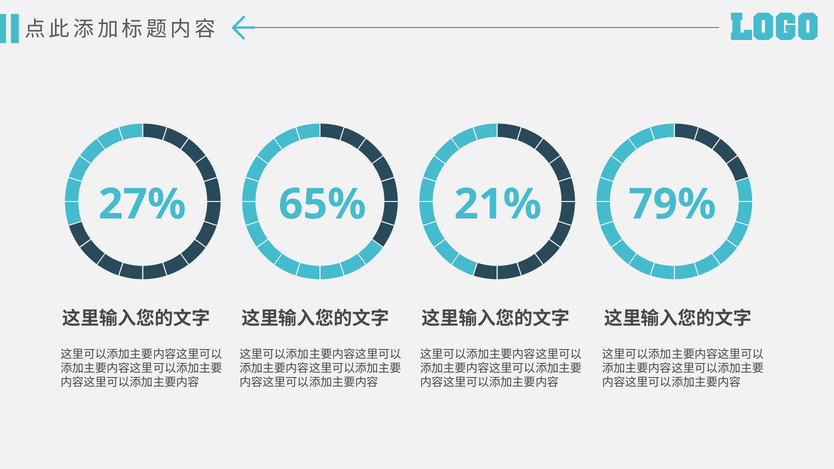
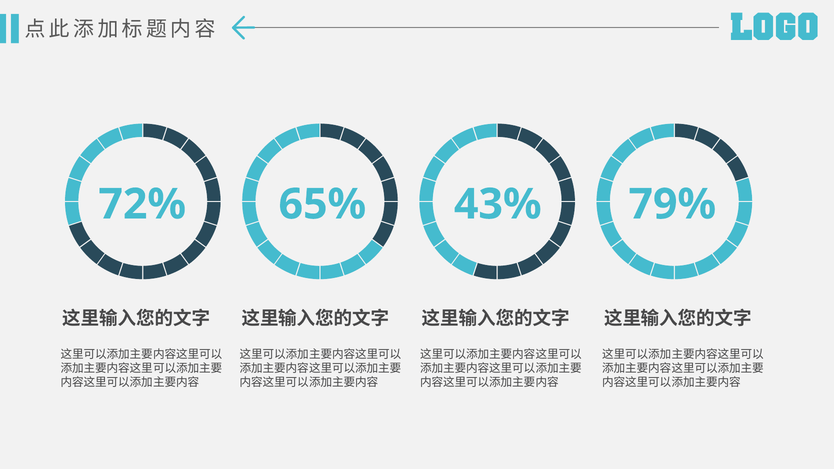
27%: 27% -> 72%
21%: 21% -> 43%
